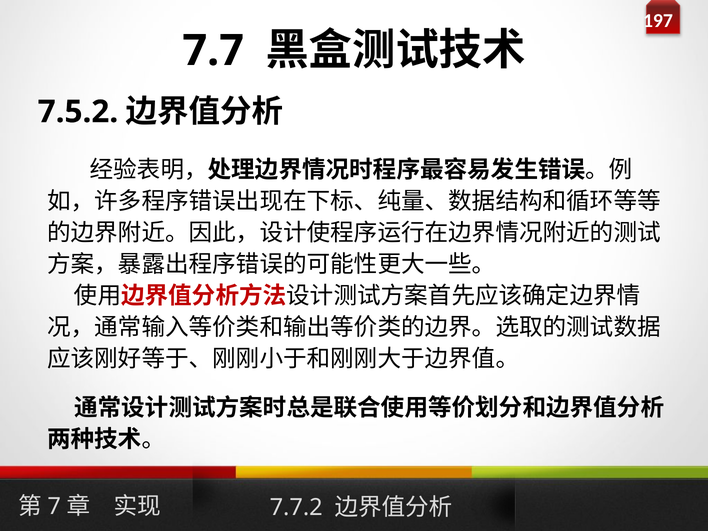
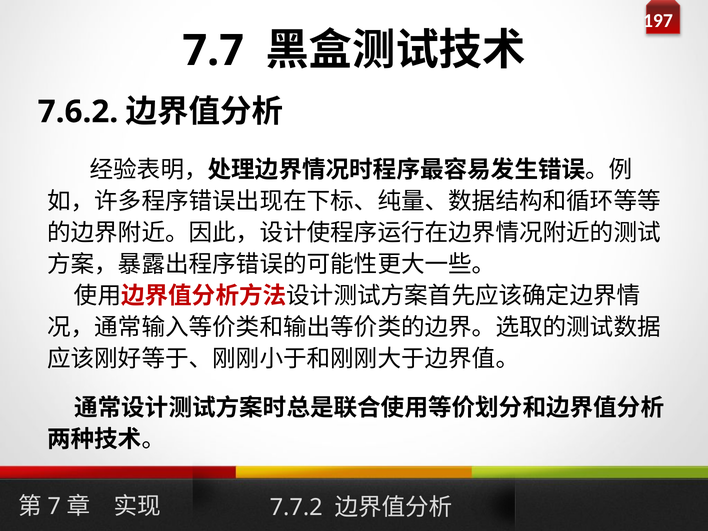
7.5.2: 7.5.2 -> 7.6.2
